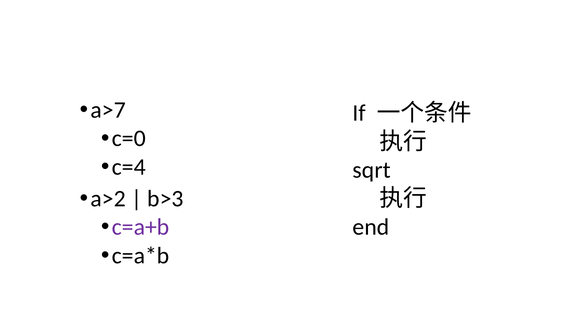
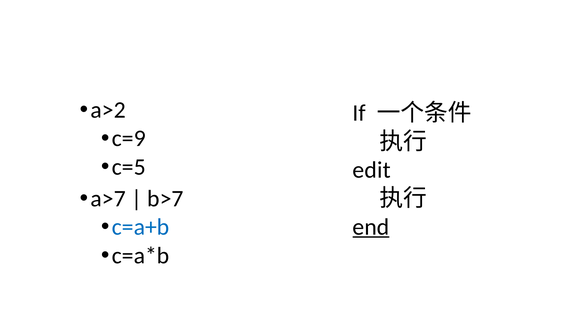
a>7: a>7 -> a>2
c=0: c=0 -> c=9
c=4: c=4 -> c=5
sqrt: sqrt -> edit
a>2: a>2 -> a>7
b>3: b>3 -> b>7
c=a+b colour: purple -> blue
end underline: none -> present
